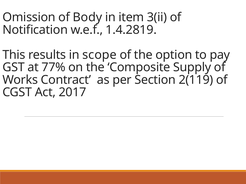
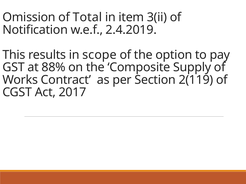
Body: Body -> Total
1.4.2819: 1.4.2819 -> 2.4.2019
77%: 77% -> 88%
